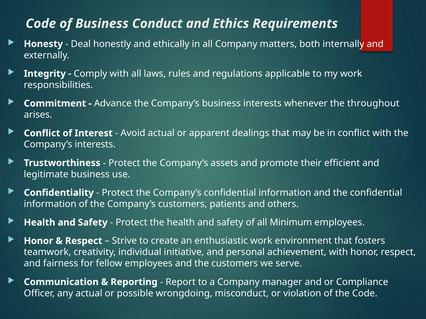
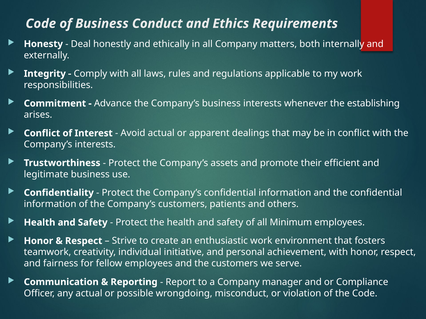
throughout: throughout -> establishing
